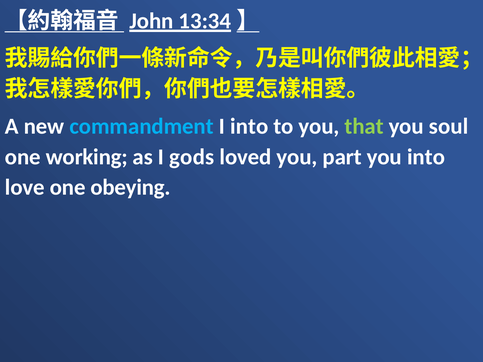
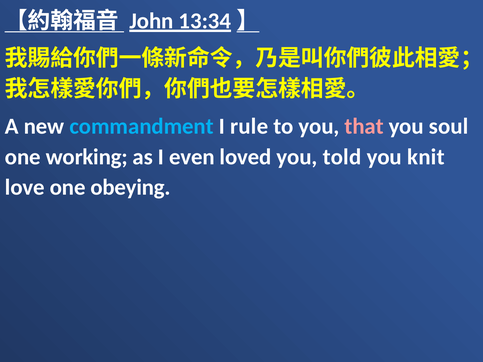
I into: into -> rule
that colour: light green -> pink
gods: gods -> even
part: part -> told
you into: into -> knit
